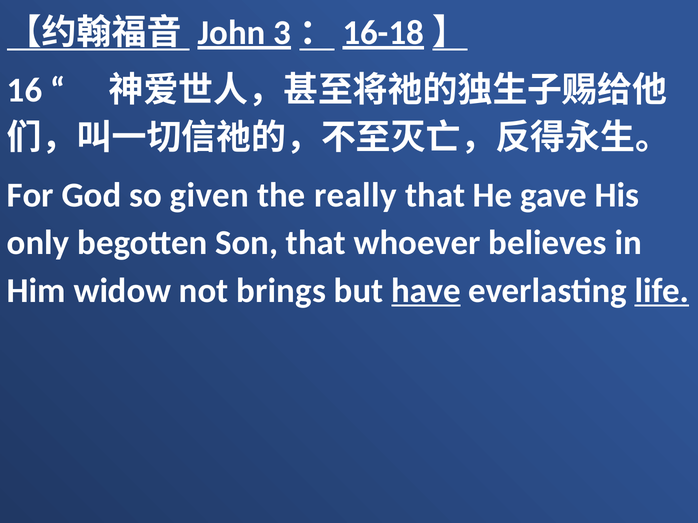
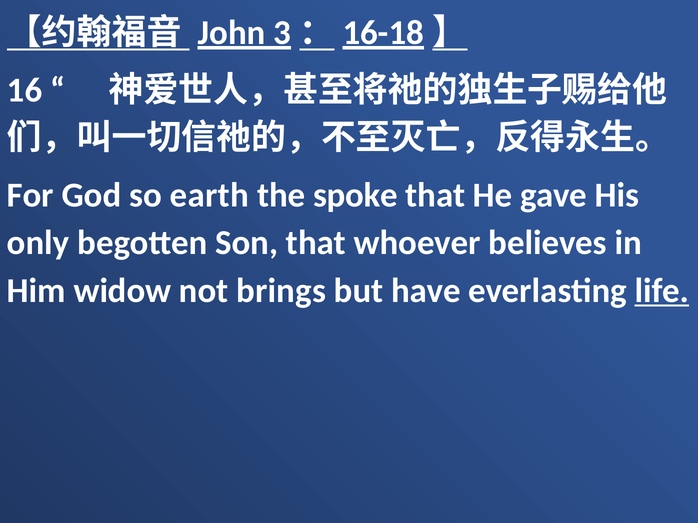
given: given -> earth
really: really -> spoke
have underline: present -> none
